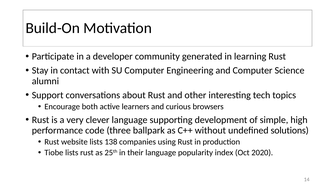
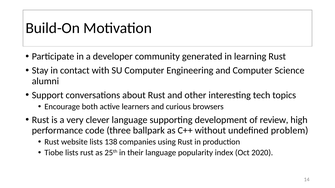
simple: simple -> review
solutions: solutions -> problem
